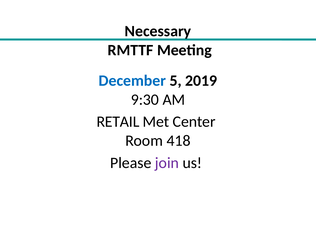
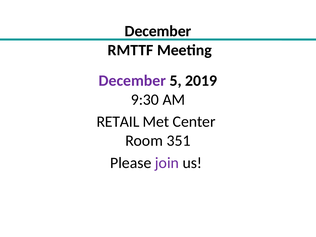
Necessary at (158, 31): Necessary -> December
December at (132, 81) colour: blue -> purple
418: 418 -> 351
